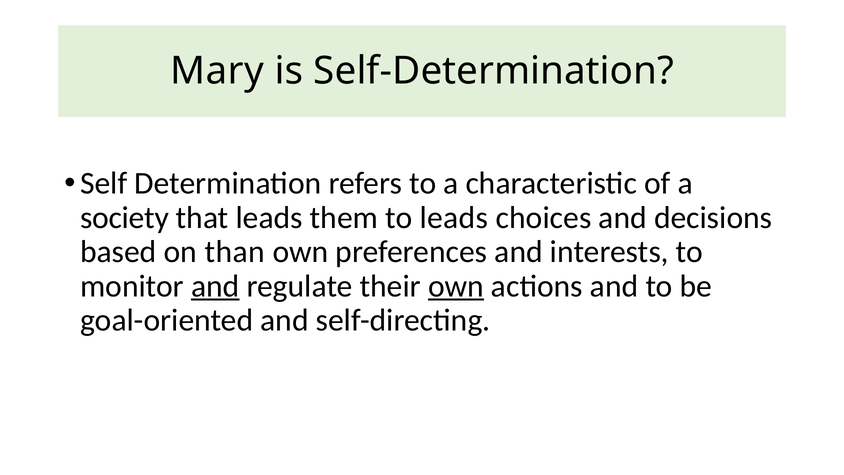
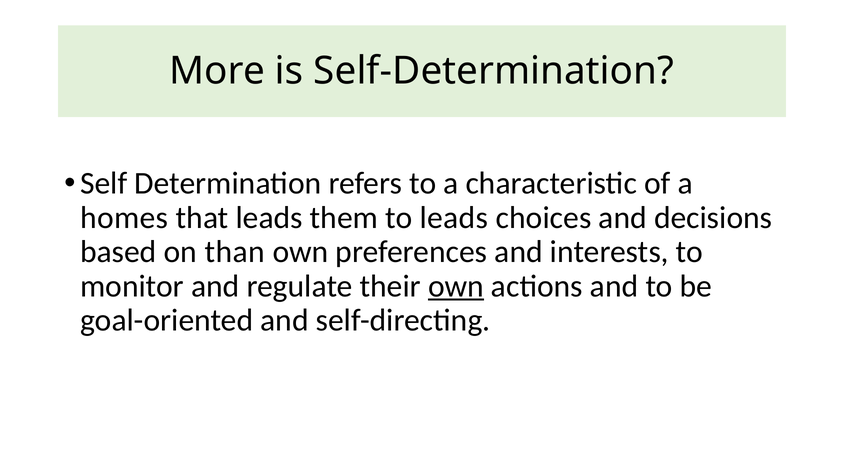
Mary: Mary -> More
society: society -> homes
and at (215, 286) underline: present -> none
